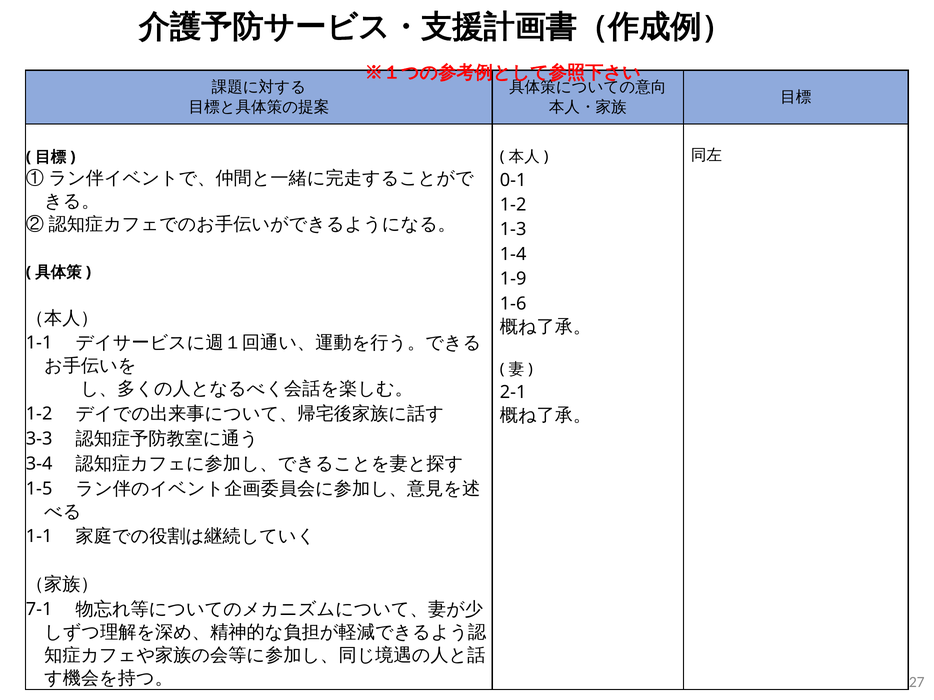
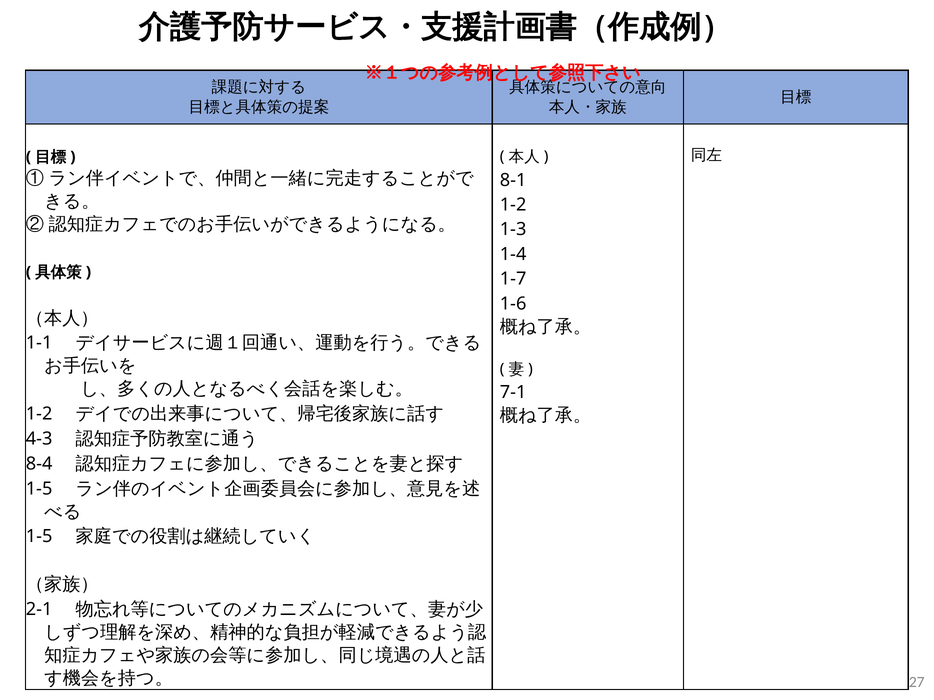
0-1: 0-1 -> 8-1
1-9: 1-9 -> 1-7
2-1: 2-1 -> 7-1
3-3: 3-3 -> 4-3
3-4: 3-4 -> 8-4
1-1 at (39, 537): 1-1 -> 1-5
7-1: 7-1 -> 2-1
